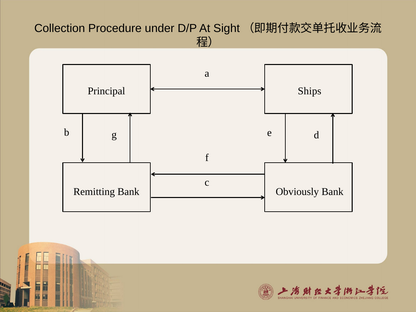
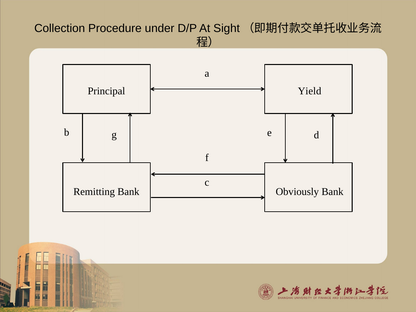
Ships: Ships -> Yield
